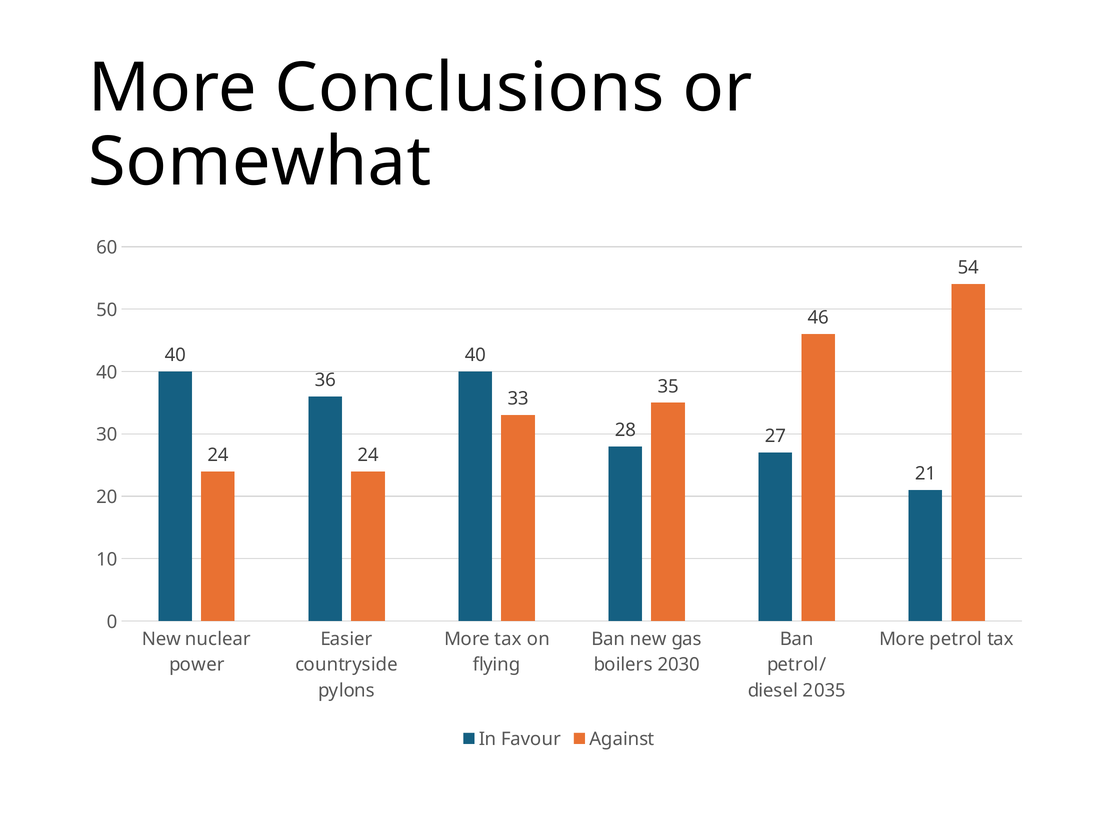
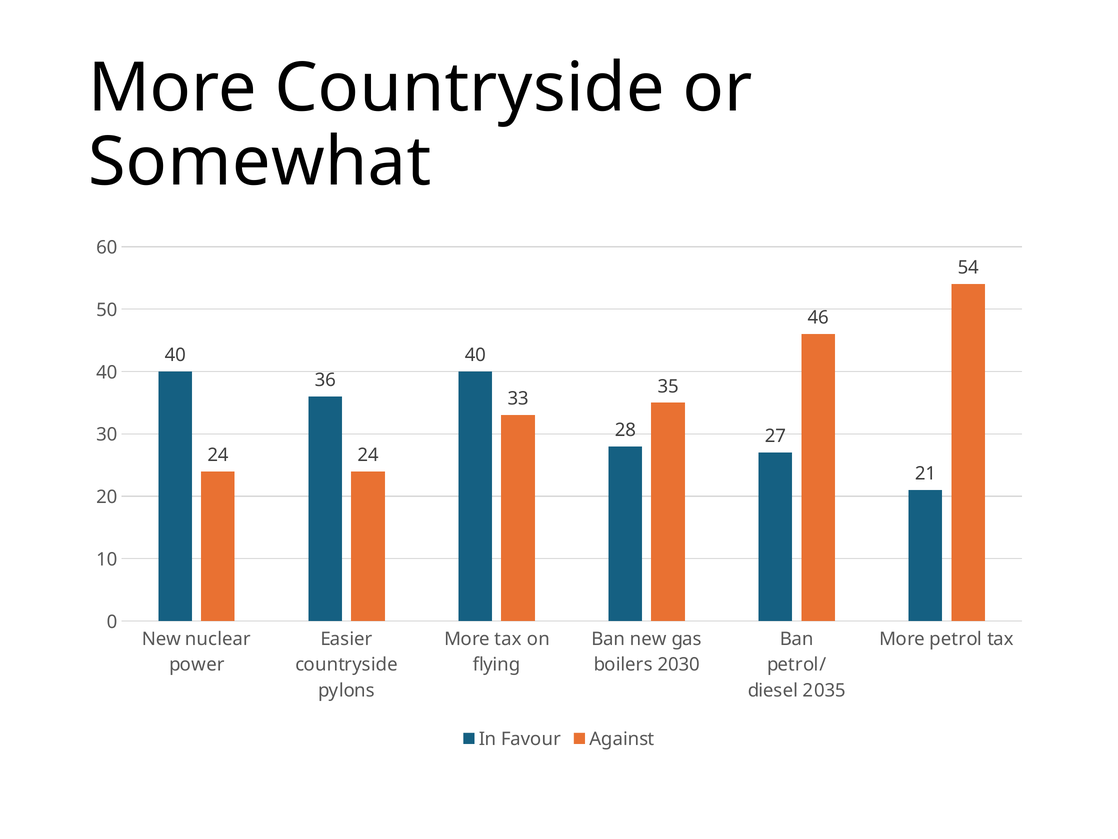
More Conclusions: Conclusions -> Countryside
